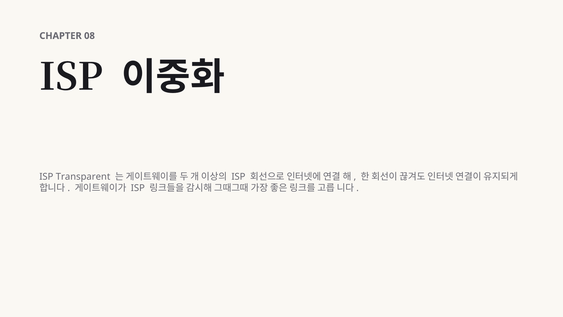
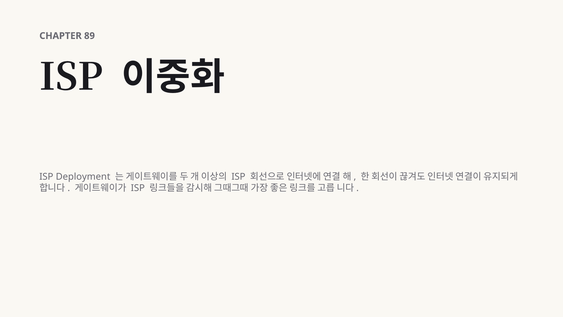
08: 08 -> 89
Transparent: Transparent -> Deployment
